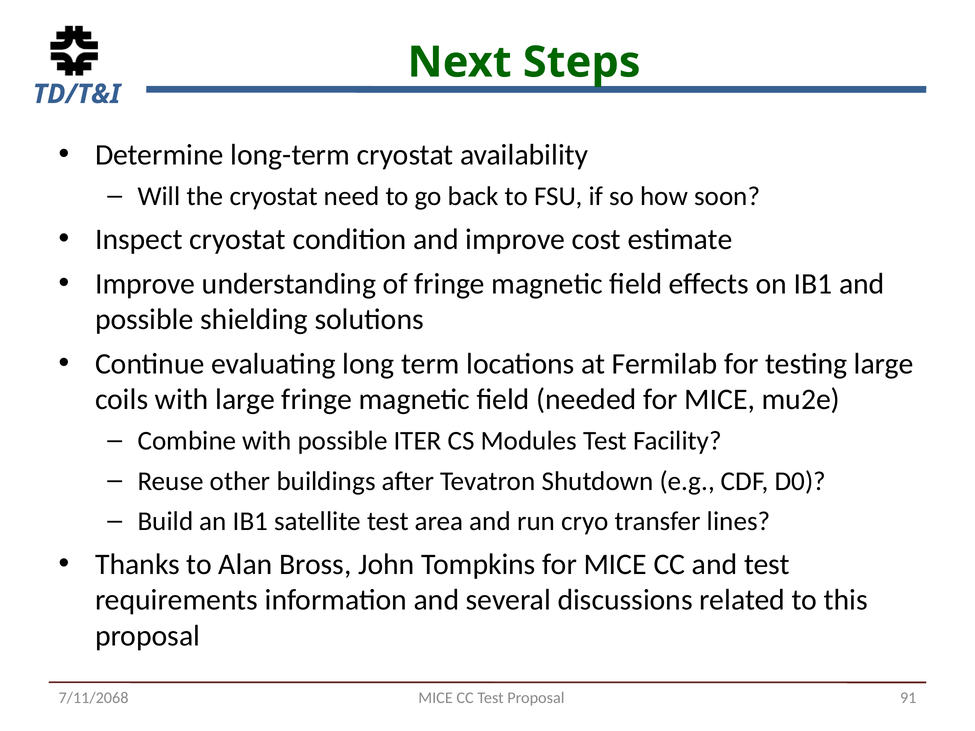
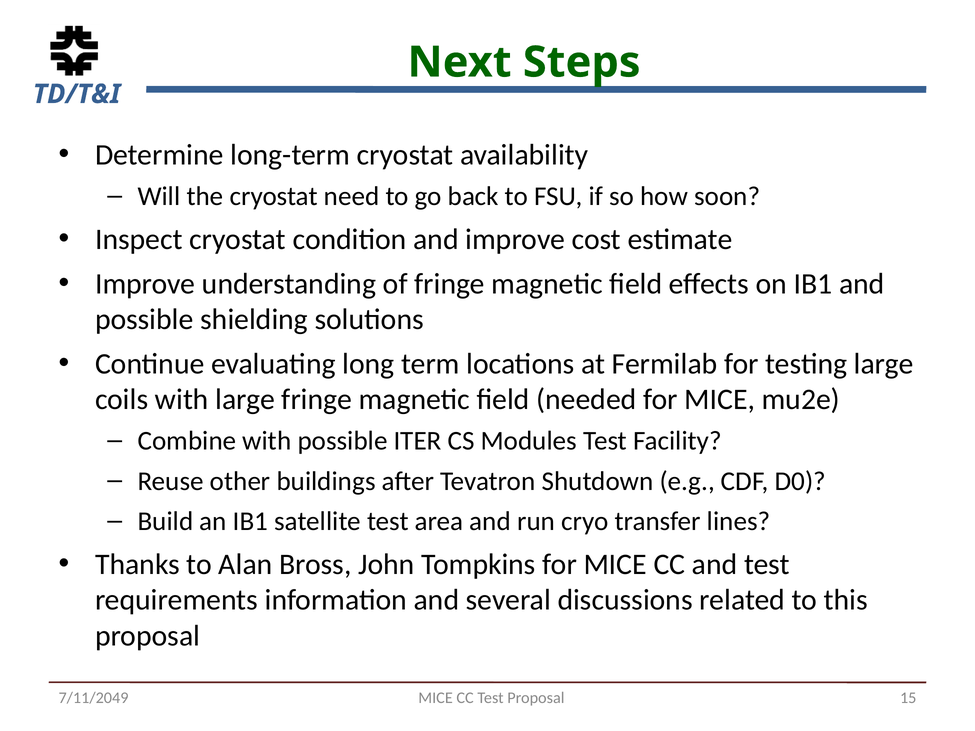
91: 91 -> 15
7/11/2068: 7/11/2068 -> 7/11/2049
